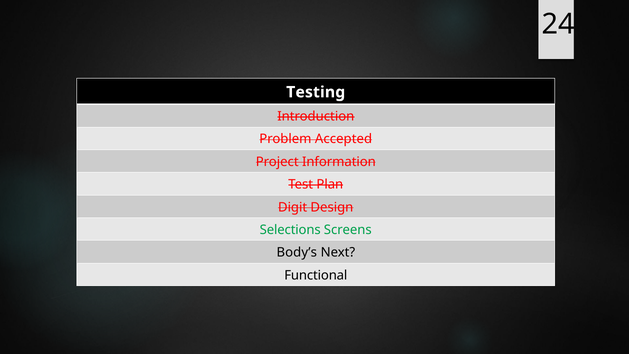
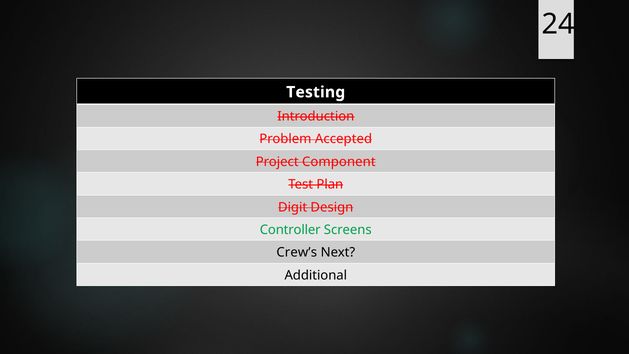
Information: Information -> Component
Selections: Selections -> Controller
Body’s: Body’s -> Crew’s
Functional: Functional -> Additional
